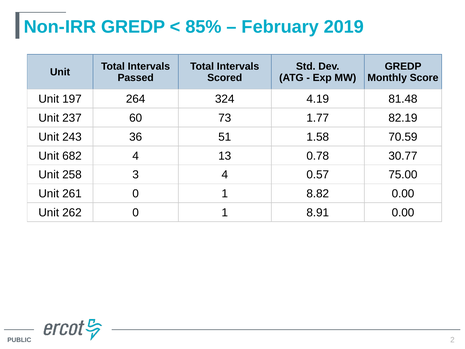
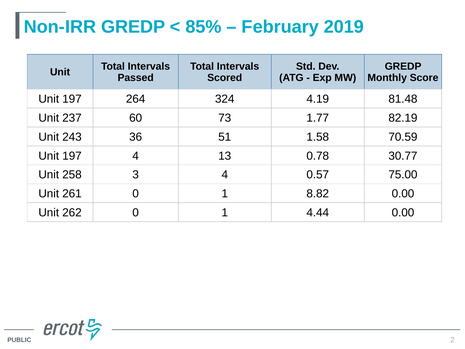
682 at (72, 156): 682 -> 197
8.91: 8.91 -> 4.44
